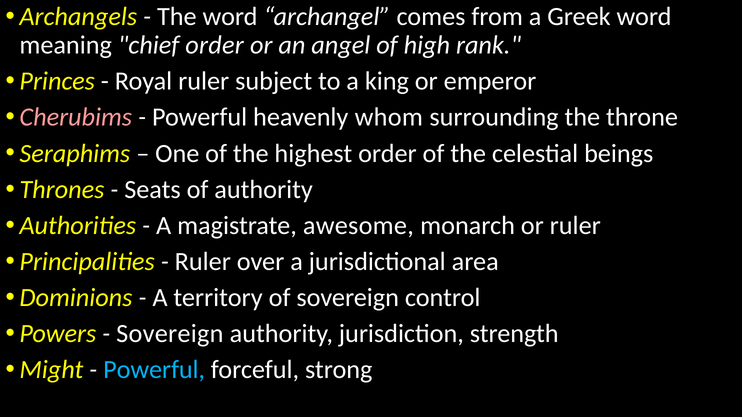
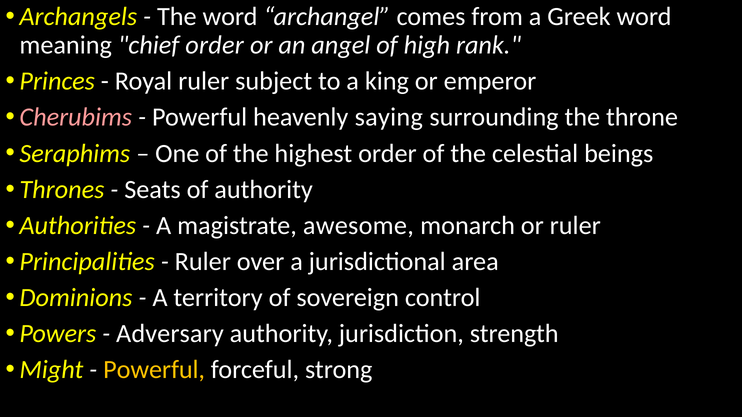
whom: whom -> saying
Sovereign at (170, 334): Sovereign -> Adversary
Powerful at (154, 370) colour: light blue -> yellow
